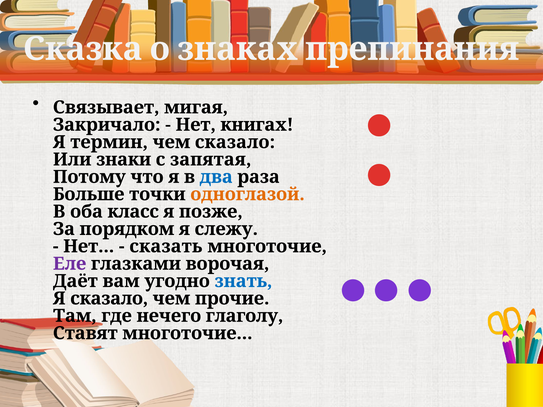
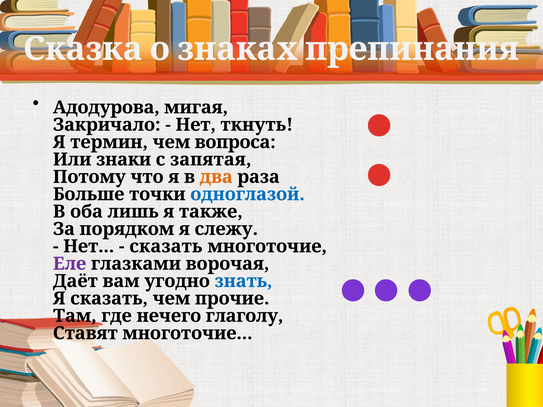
Связывает: Связывает -> Адодурова
книгах: книгах -> ткнуть
чем сказало: сказало -> вопроса
два colour: blue -> orange
одноглазой colour: orange -> blue
класс: класс -> лишь
позже: позже -> также
Я сказало: сказало -> сказать
